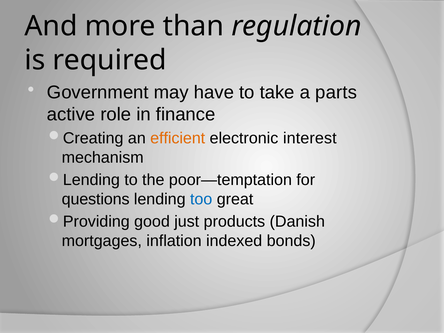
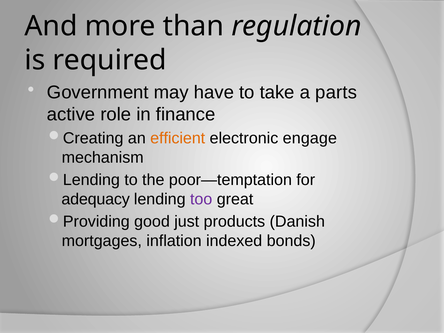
interest: interest -> engage
questions: questions -> adequacy
too colour: blue -> purple
